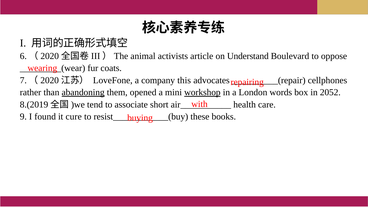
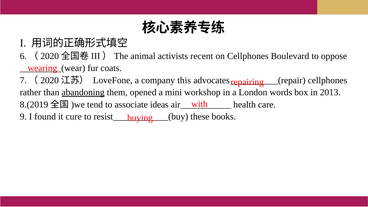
article: article -> recent
on Understand: Understand -> Cellphones
workshop underline: present -> none
2052: 2052 -> 2013
short: short -> ideas
